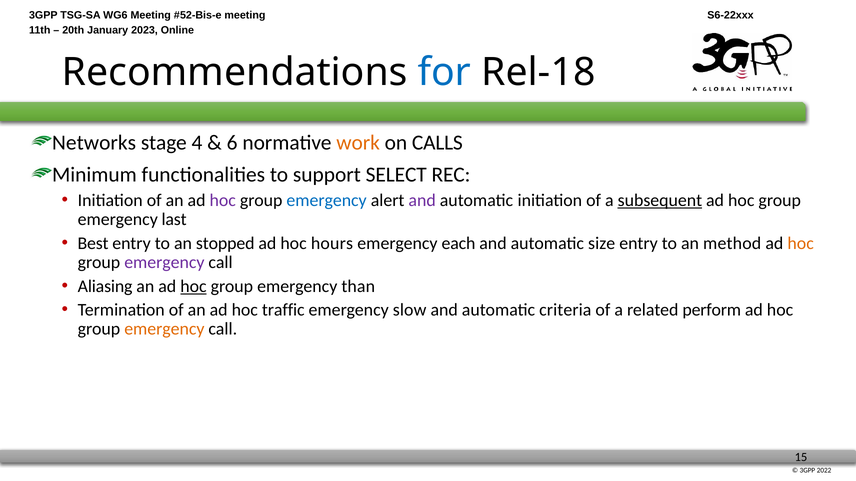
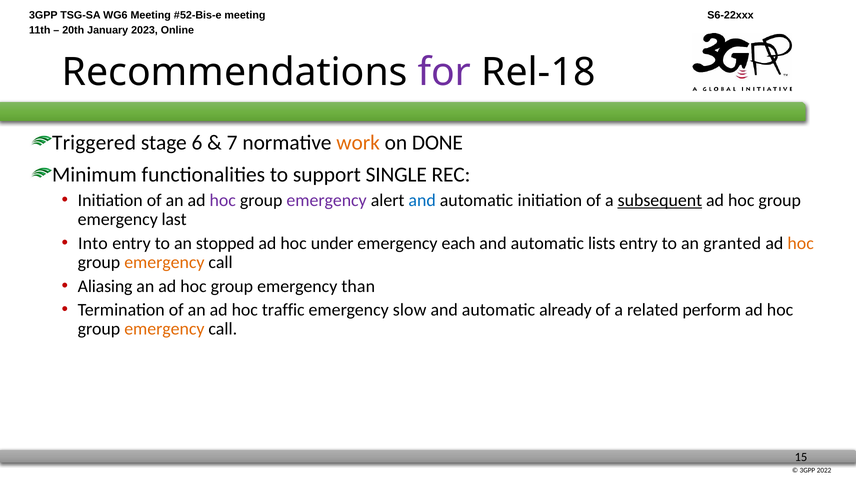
for colour: blue -> purple
Networks: Networks -> Triggered
4: 4 -> 6
6: 6 -> 7
CALLS: CALLS -> DONE
SELECT: SELECT -> SINGLE
emergency at (327, 200) colour: blue -> purple
and at (422, 200) colour: purple -> blue
Best: Best -> Into
hours: hours -> under
size: size -> lists
method: method -> granted
emergency at (164, 263) colour: purple -> orange
hoc at (193, 286) underline: present -> none
criteria: criteria -> already
